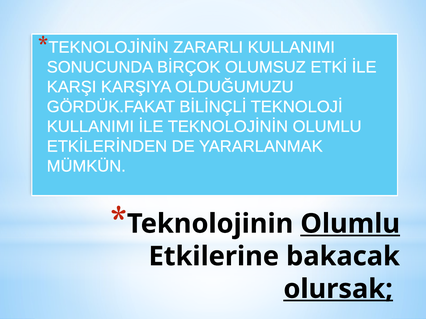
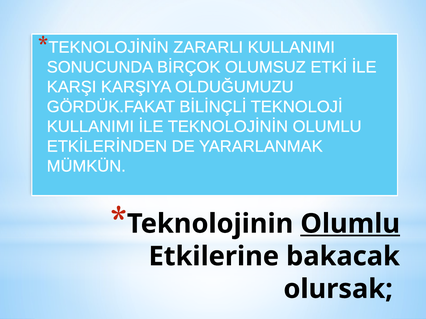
olursak underline: present -> none
